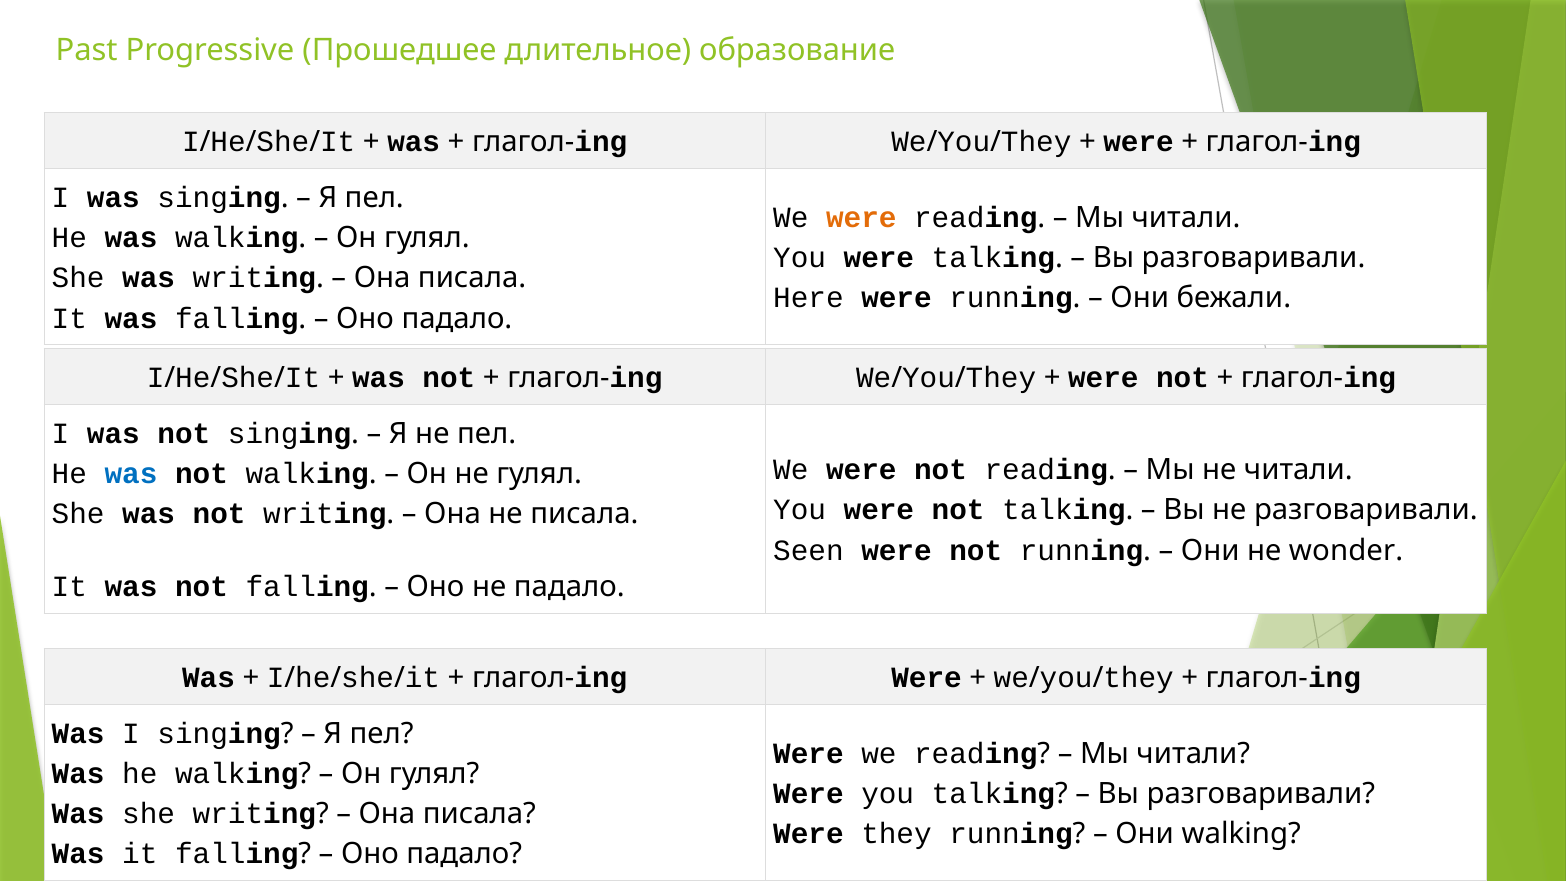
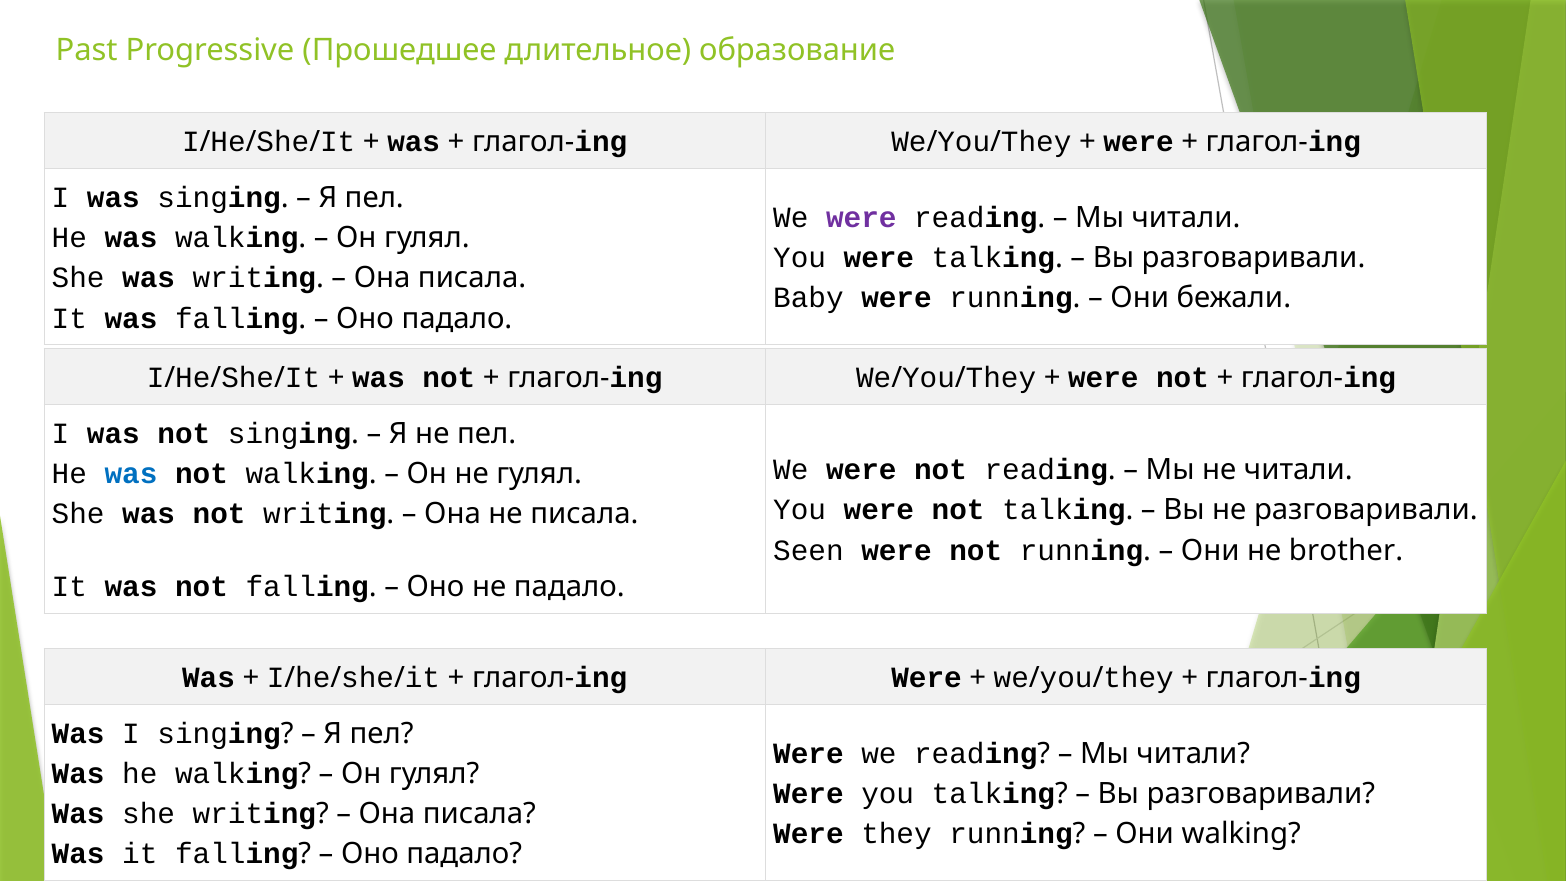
were at (861, 218) colour: orange -> purple
Here: Here -> Baby
wonder: wonder -> brother
